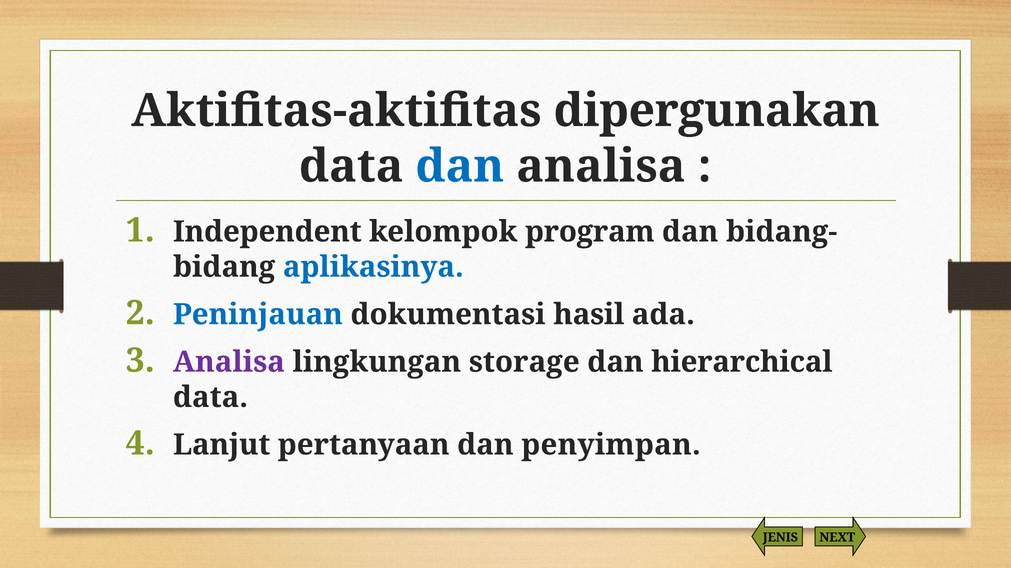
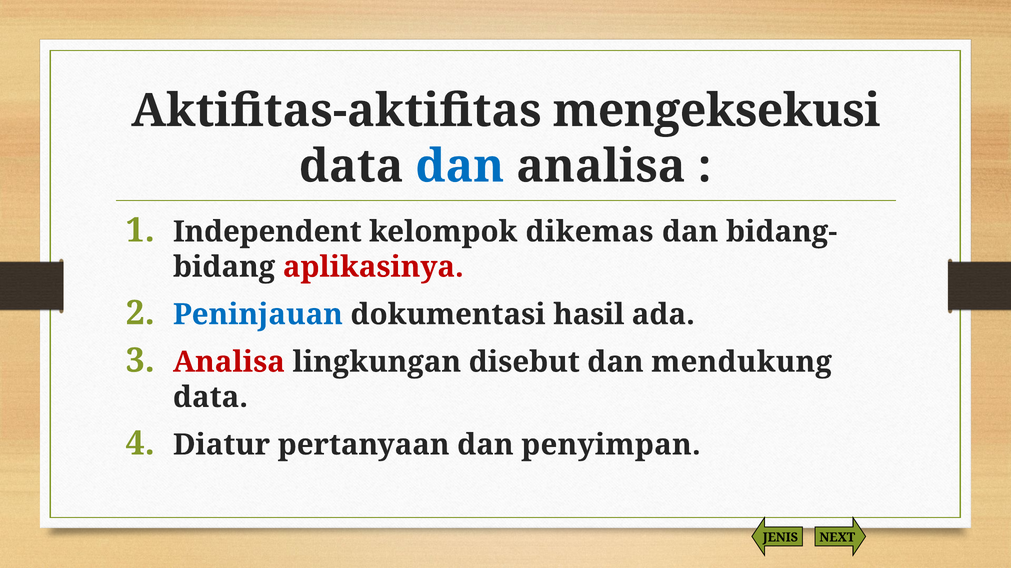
dipergunakan: dipergunakan -> mengeksekusi
program: program -> dikemas
aplikasinya colour: blue -> red
Analisa at (229, 362) colour: purple -> red
storage: storage -> disebut
hierarchical: hierarchical -> mendukung
Lanjut: Lanjut -> Diatur
